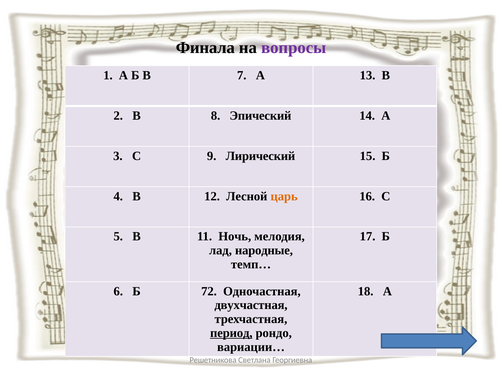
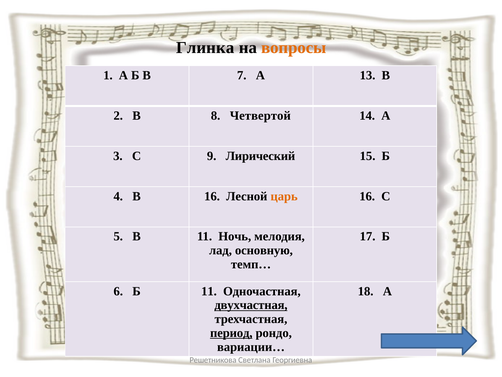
Финала: Финала -> Глинка
вопросы colour: purple -> orange
Эпический: Эпический -> Четвертой
В 12: 12 -> 16
народные: народные -> основную
Б 72: 72 -> 11
двухчастная underline: none -> present
